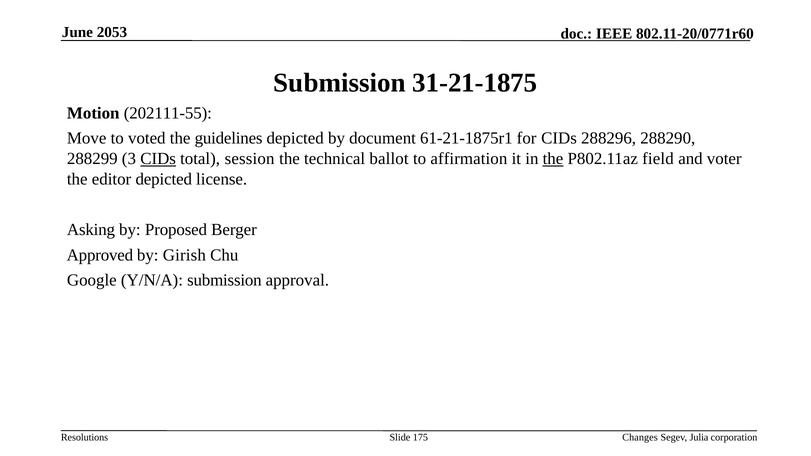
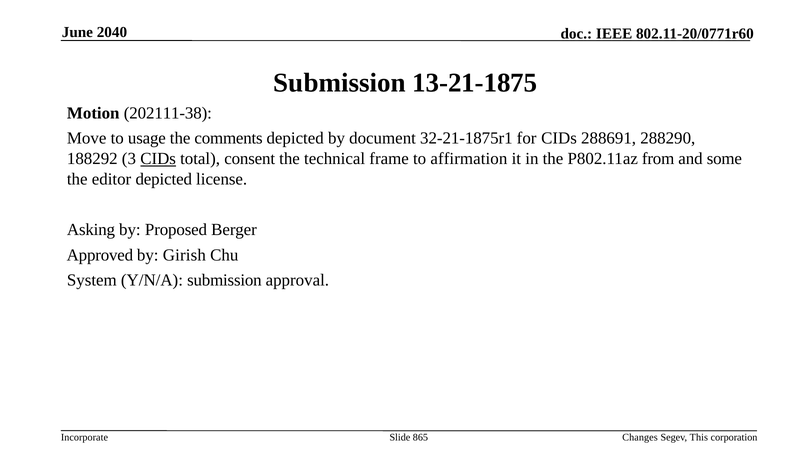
2053: 2053 -> 2040
31-21-1875: 31-21-1875 -> 13-21-1875
202111-55: 202111-55 -> 202111-38
voted: voted -> usage
guidelines: guidelines -> comments
61-21-1875r1: 61-21-1875r1 -> 32-21-1875r1
288296: 288296 -> 288691
288299: 288299 -> 188292
session: session -> consent
ballot: ballot -> frame
the at (553, 159) underline: present -> none
field: field -> from
voter: voter -> some
Google: Google -> System
Resolutions: Resolutions -> Incorporate
175: 175 -> 865
Julia: Julia -> This
